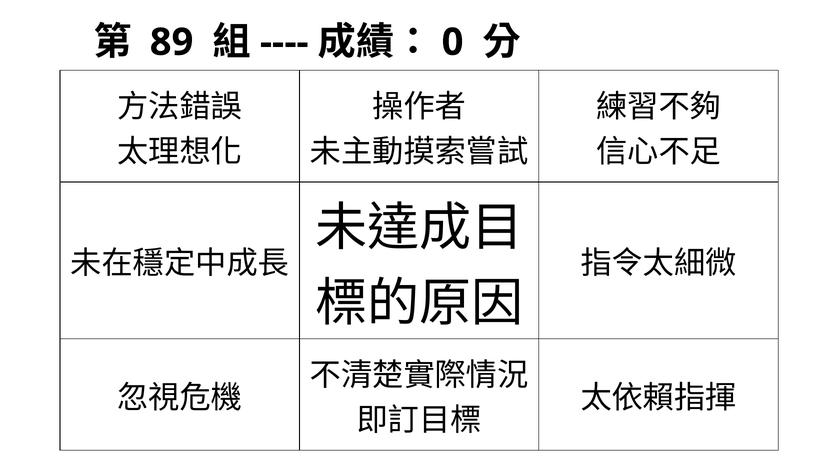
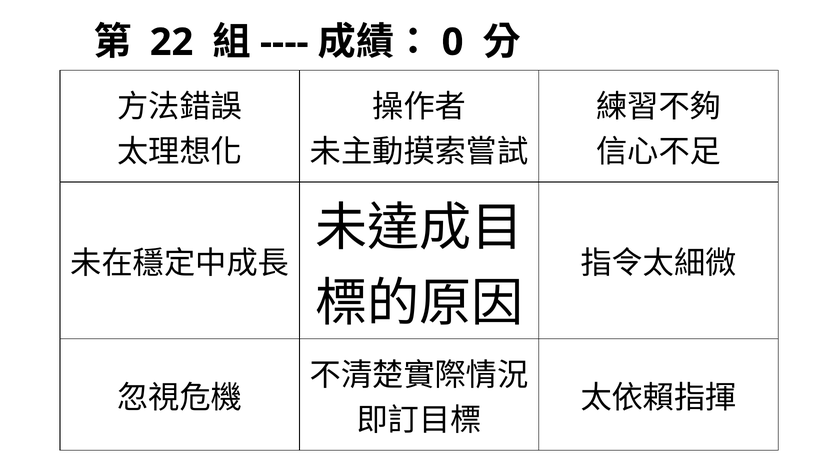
89: 89 -> 22
